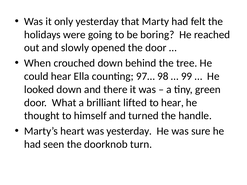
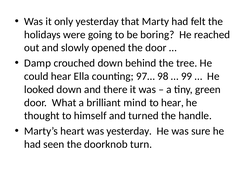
When: When -> Damp
lifted: lifted -> mind
